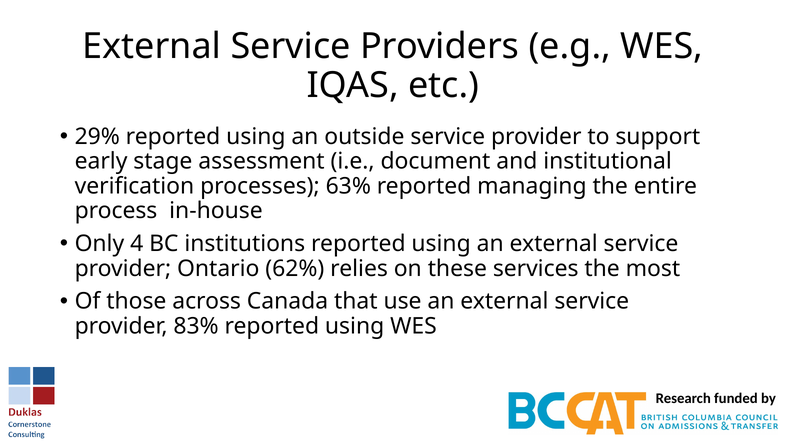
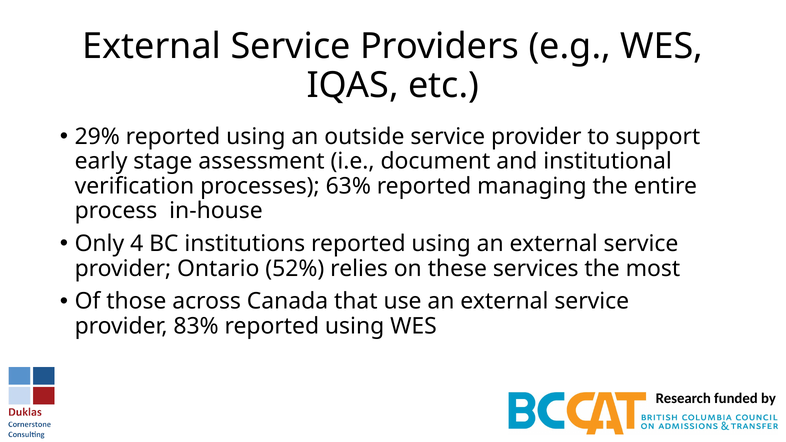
62%: 62% -> 52%
